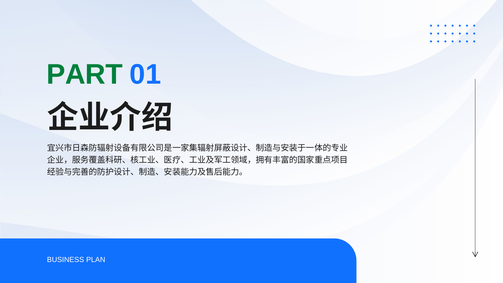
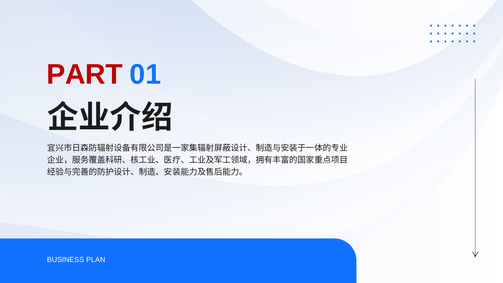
PART colour: green -> red
